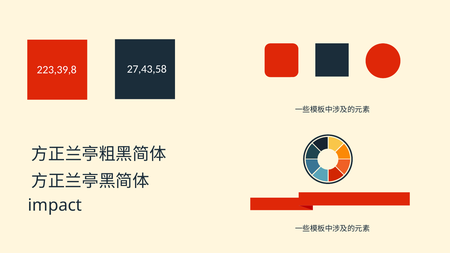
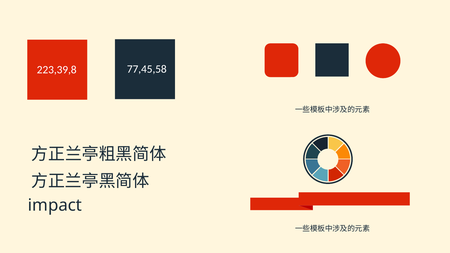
27,43,58: 27,43,58 -> 77,45,58
